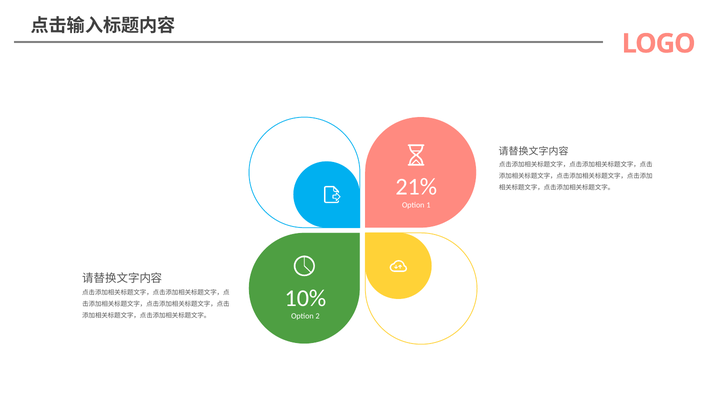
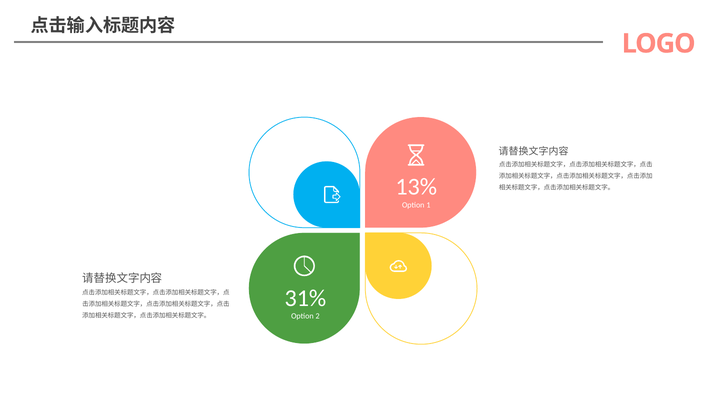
21%: 21% -> 13%
10%: 10% -> 31%
